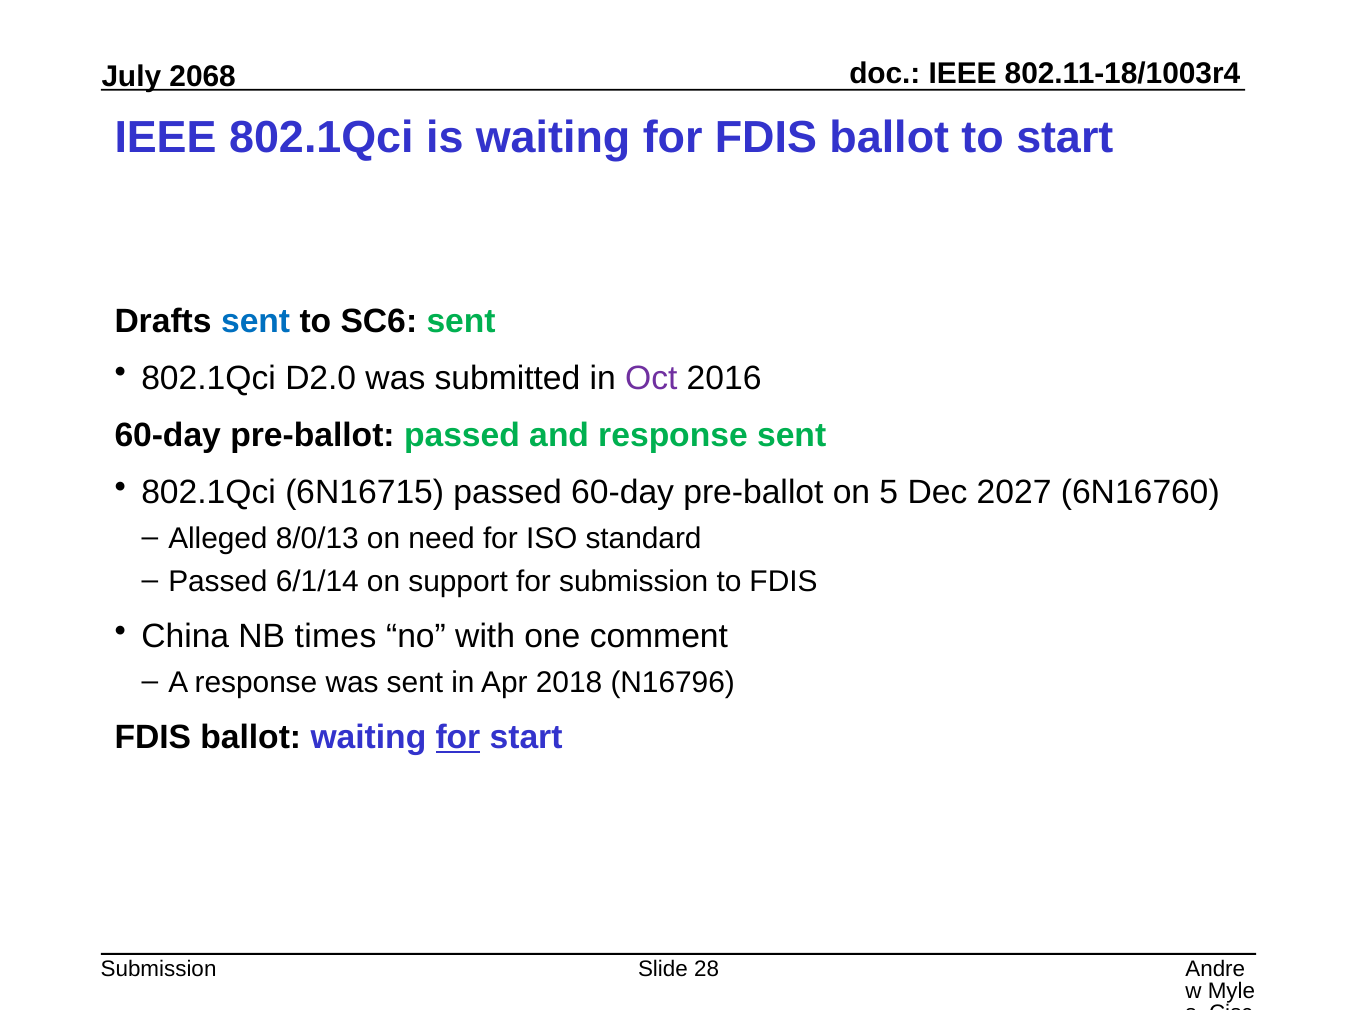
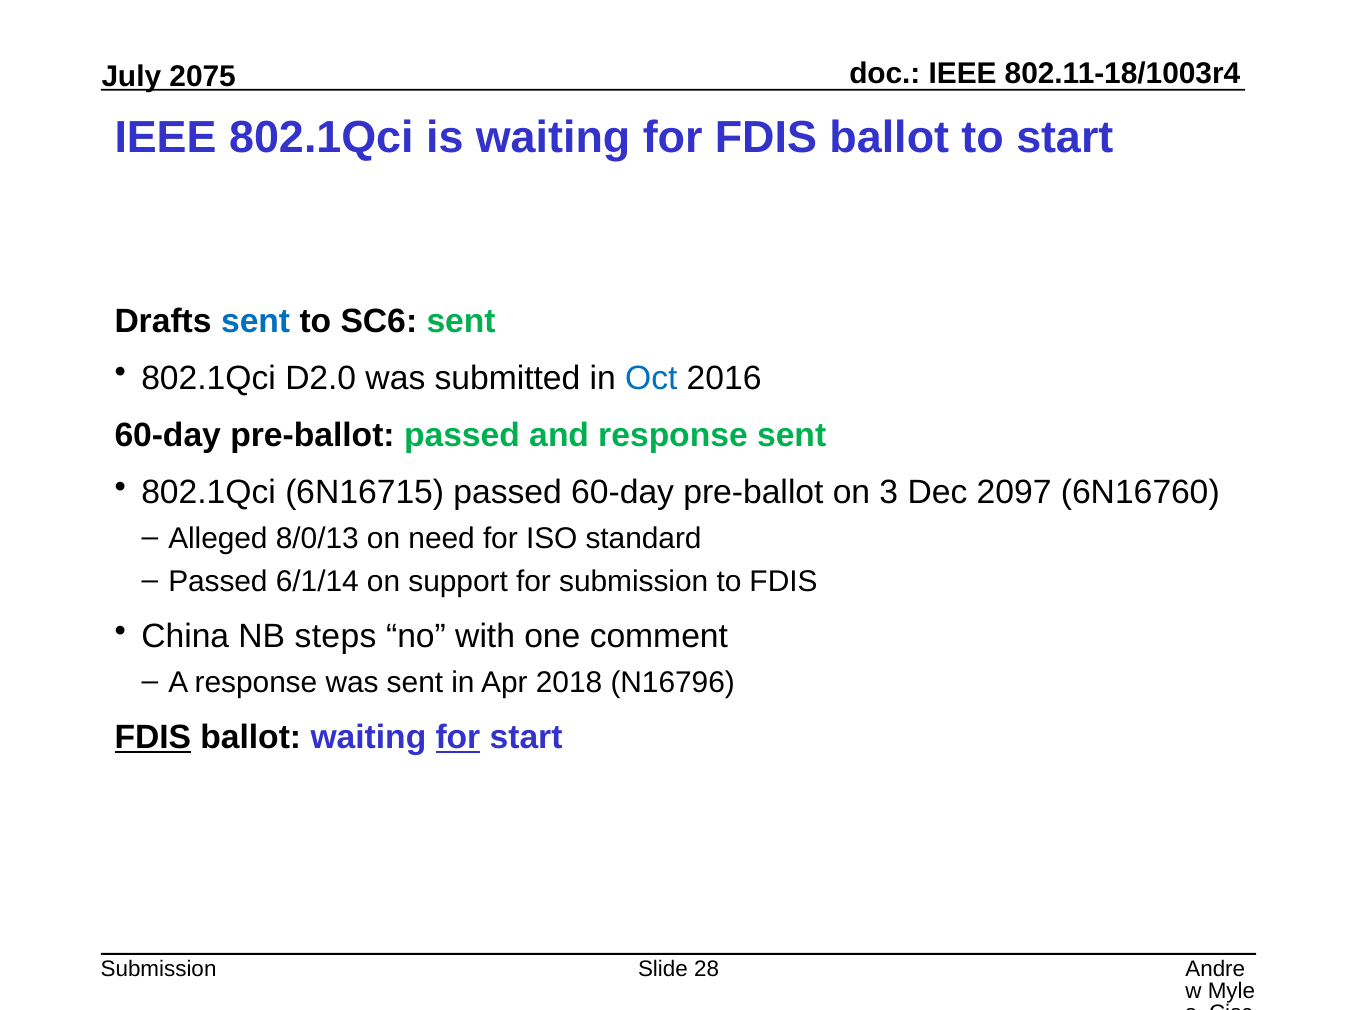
2068: 2068 -> 2075
Oct colour: purple -> blue
5: 5 -> 3
2027: 2027 -> 2097
times: times -> steps
FDIS at (153, 737) underline: none -> present
